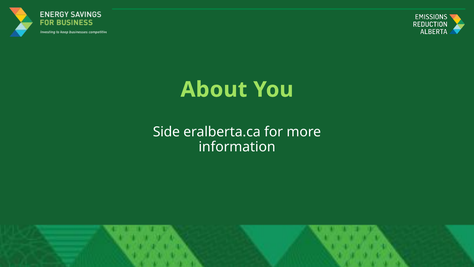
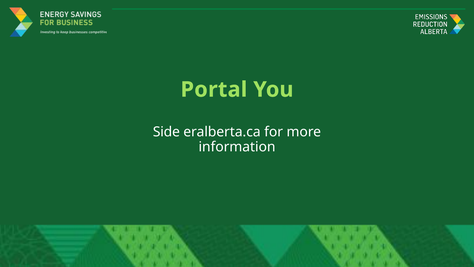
About: About -> Portal
